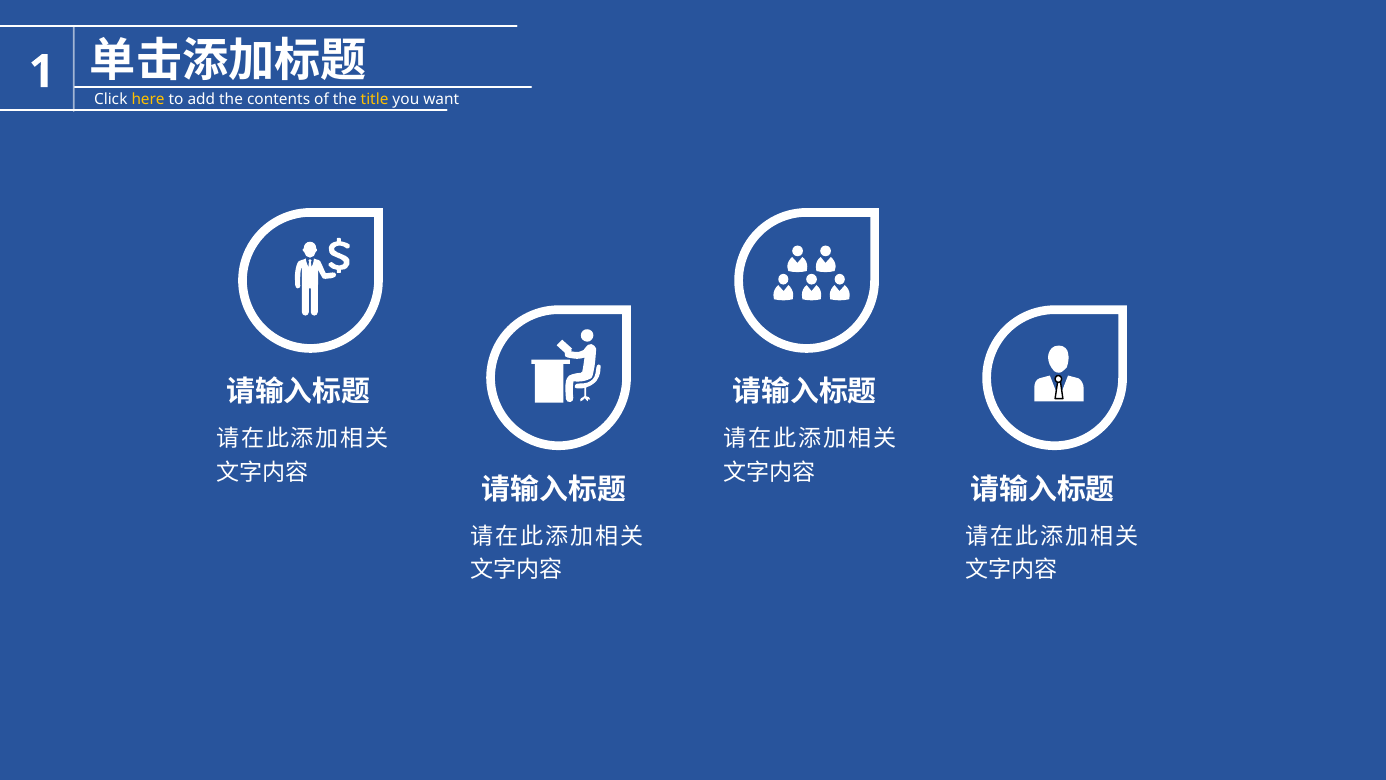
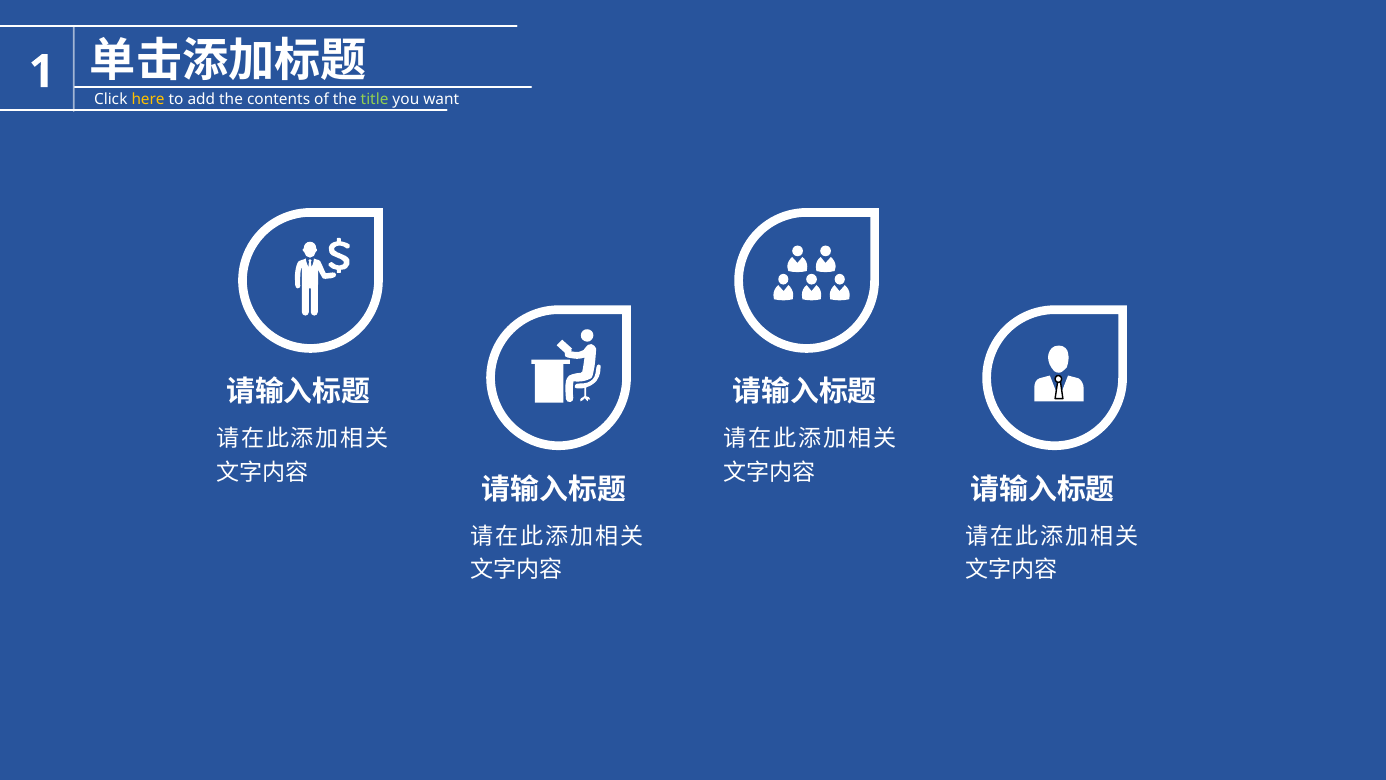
title colour: yellow -> light green
